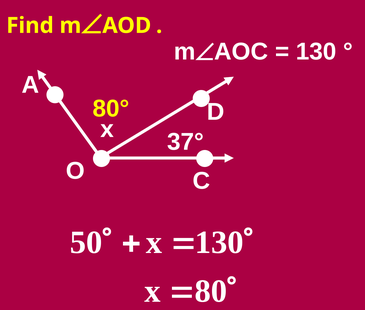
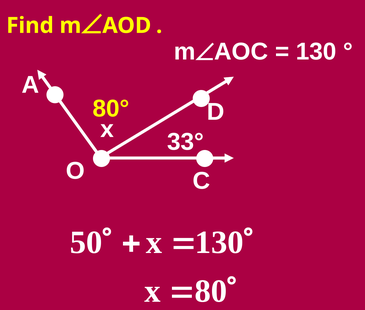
37°: 37° -> 33°
